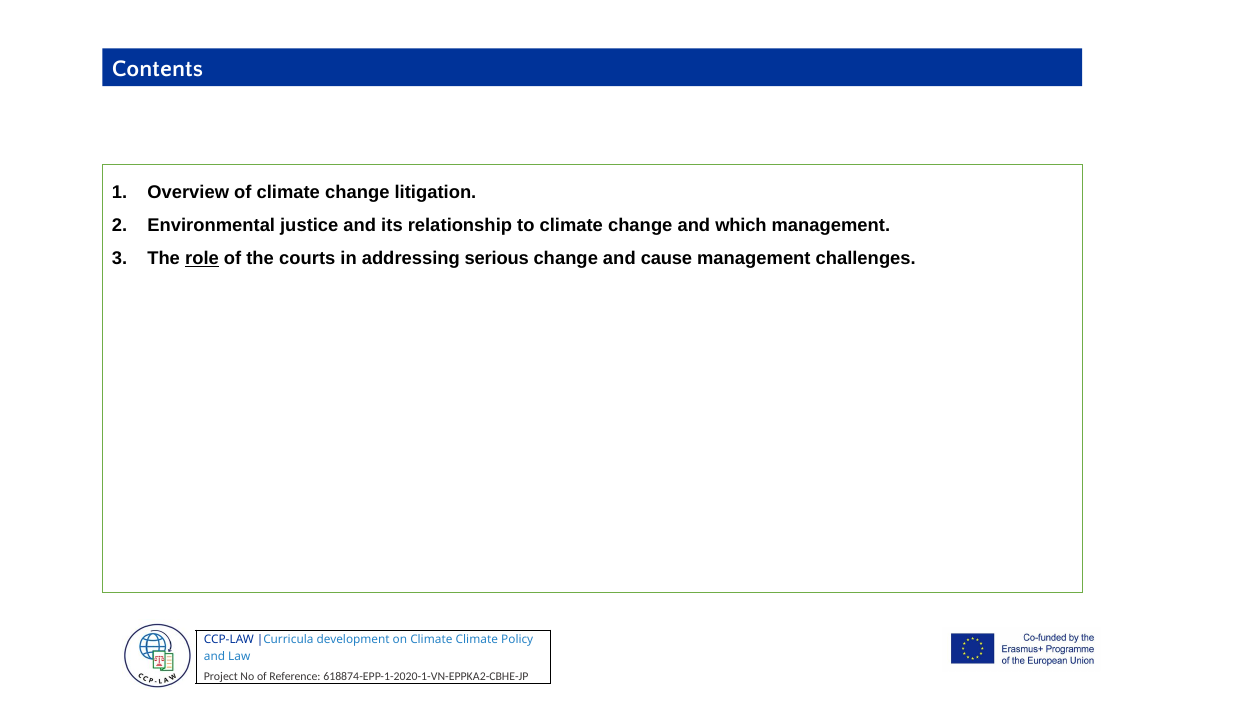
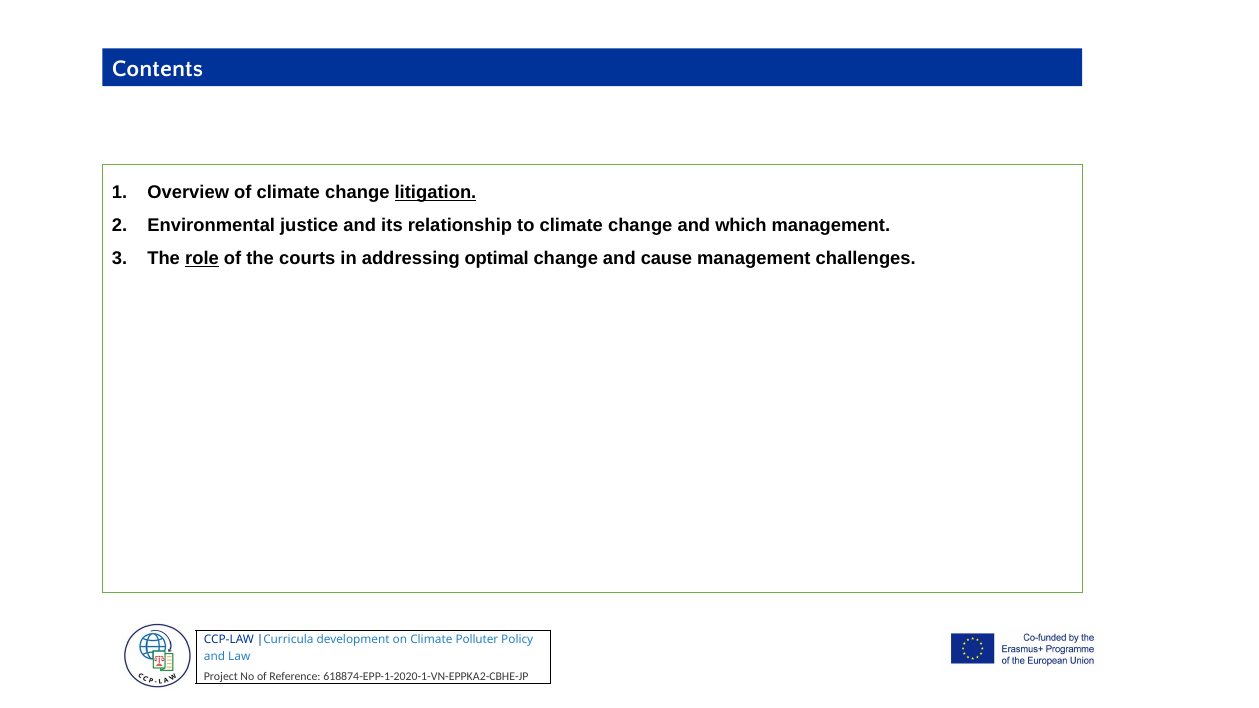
litigation underline: none -> present
serious: serious -> optimal
Climate Climate: Climate -> Polluter
